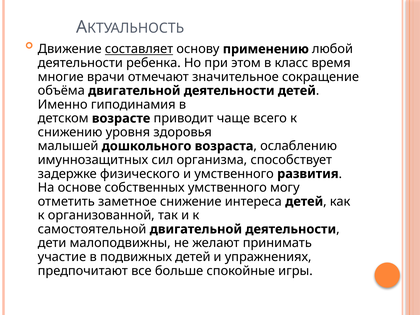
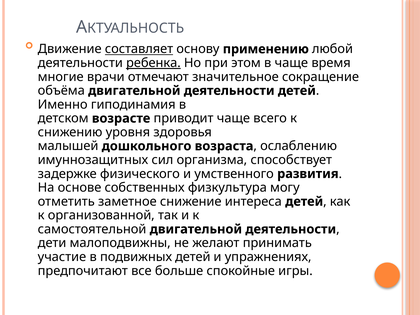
ребенка underline: none -> present
в класс: класс -> чаще
собственных умственного: умственного -> физкультура
